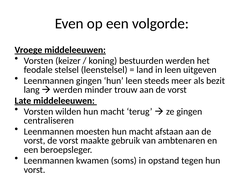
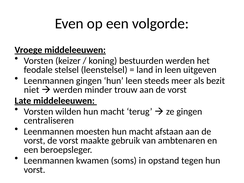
lang: lang -> niet
